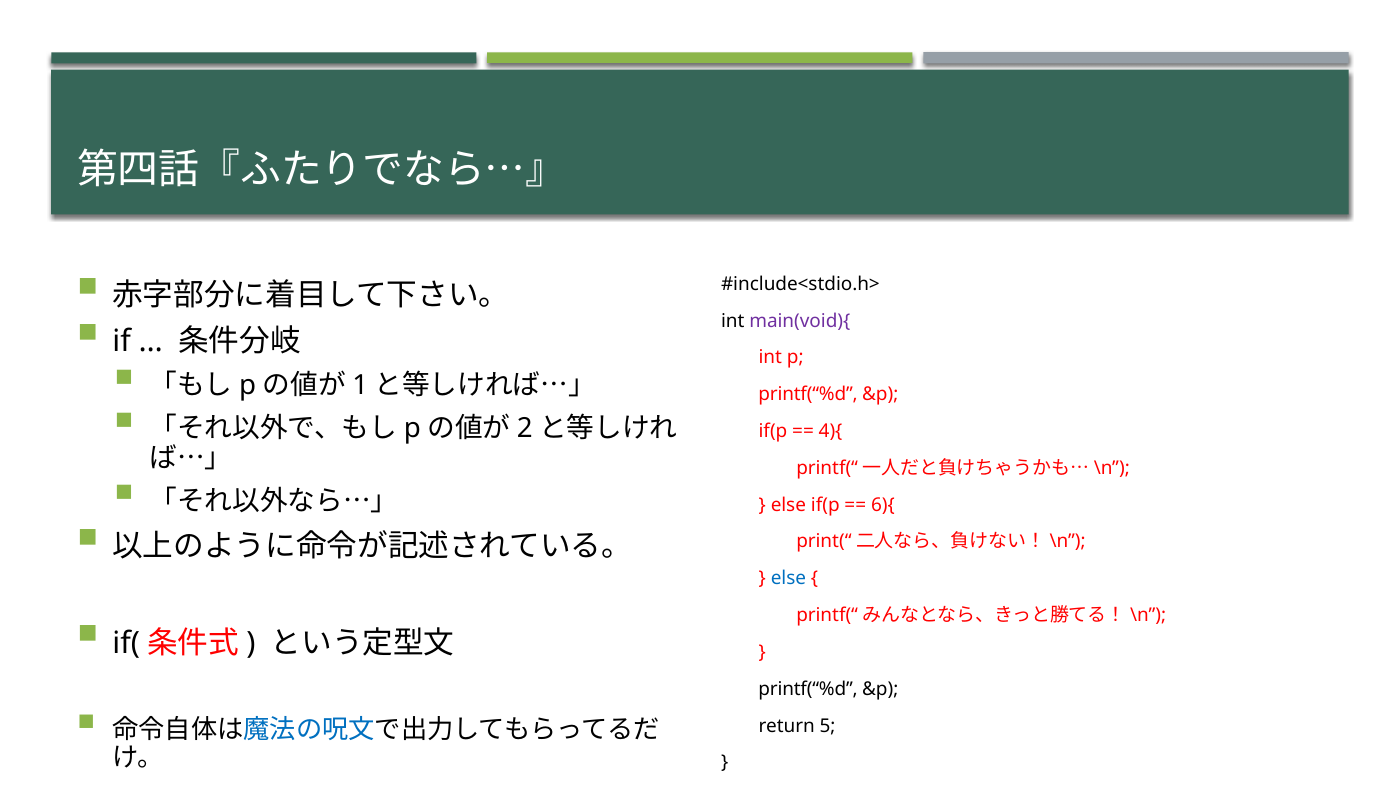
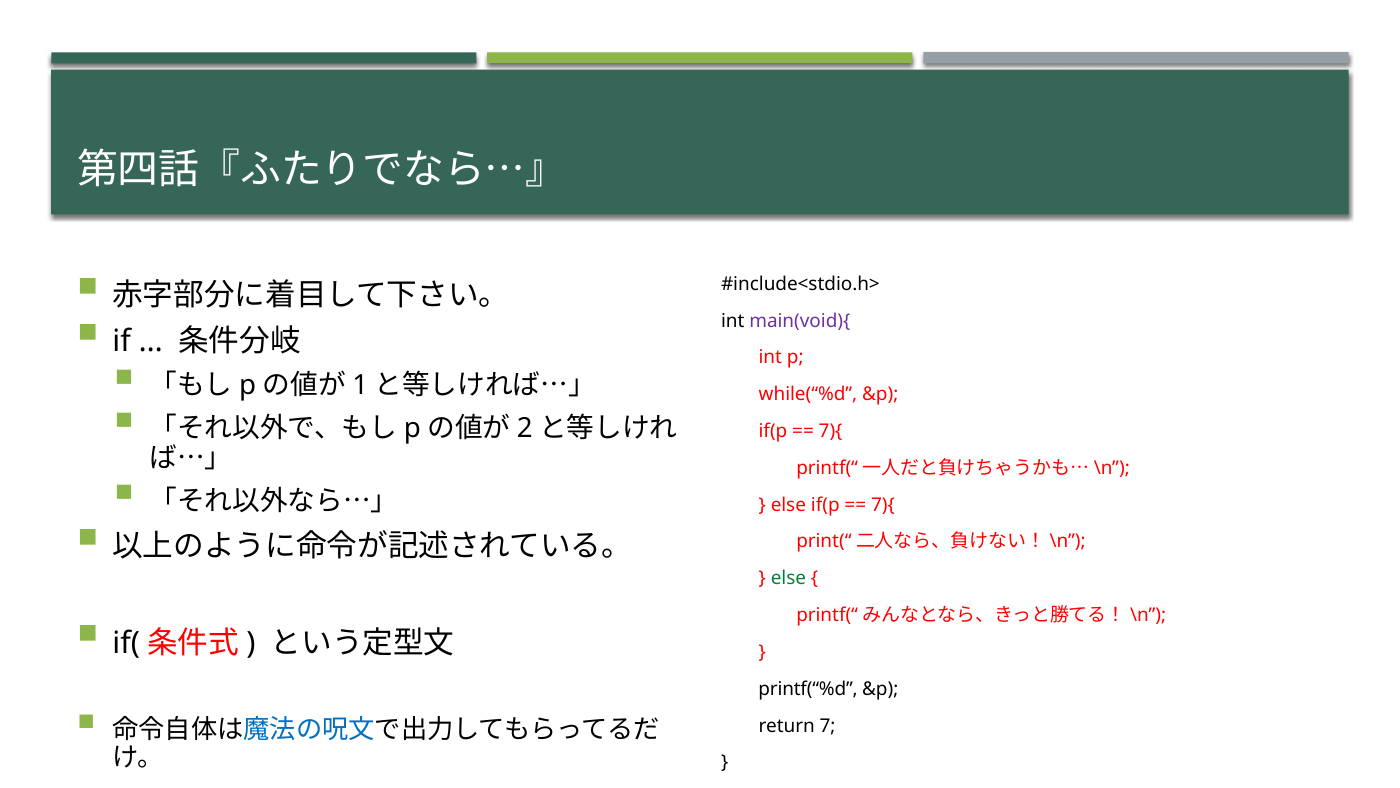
printf(“%d at (808, 394): printf(“%d -> while(“%d
4){ at (831, 431): 4){ -> 7){
6){ at (883, 505): 6){ -> 7){
else at (788, 578) colour: blue -> green
5: 5 -> 7
